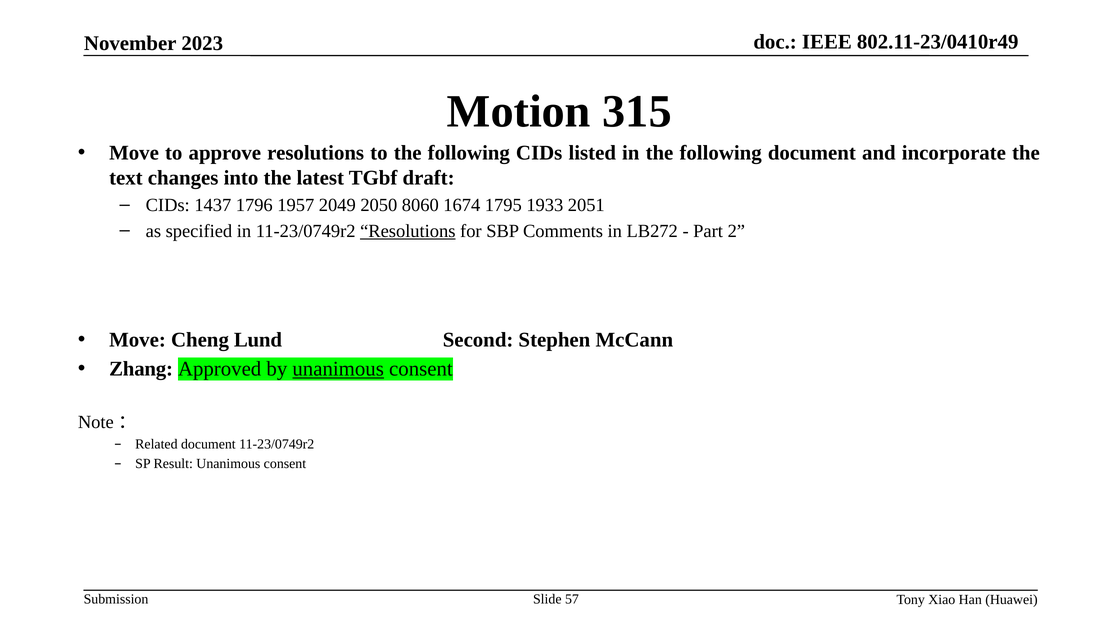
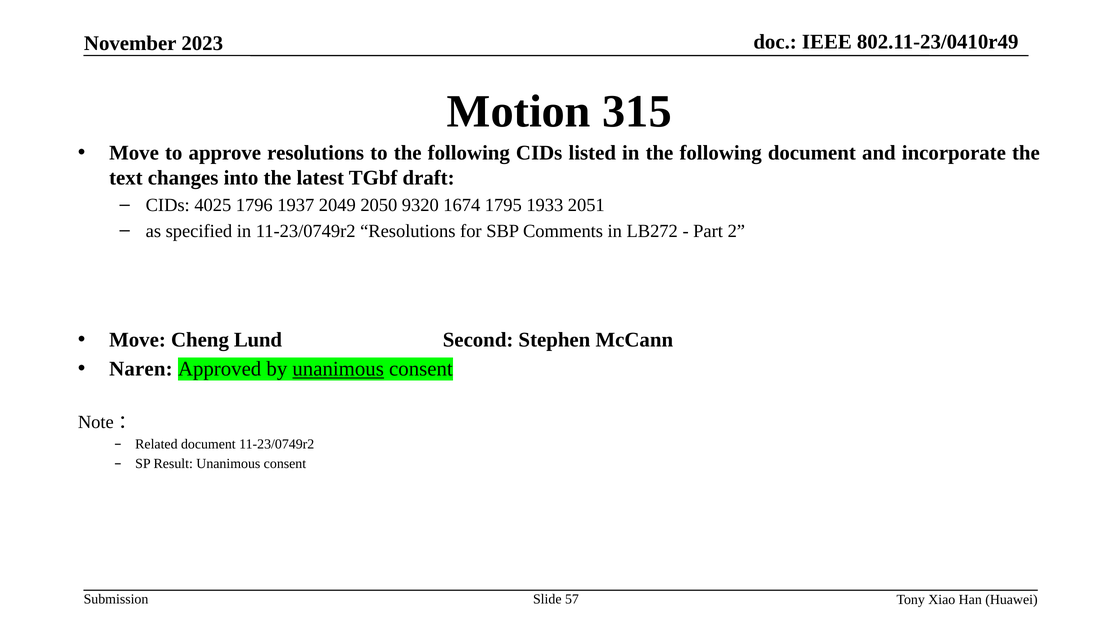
1437: 1437 -> 4025
1957: 1957 -> 1937
8060: 8060 -> 9320
Resolutions at (408, 231) underline: present -> none
Zhang: Zhang -> Naren
